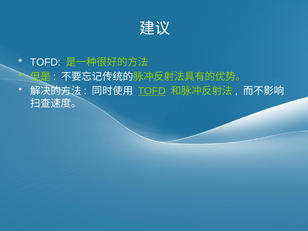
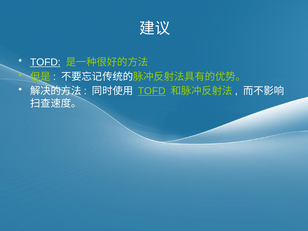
TOFD at (45, 62) underline: none -> present
